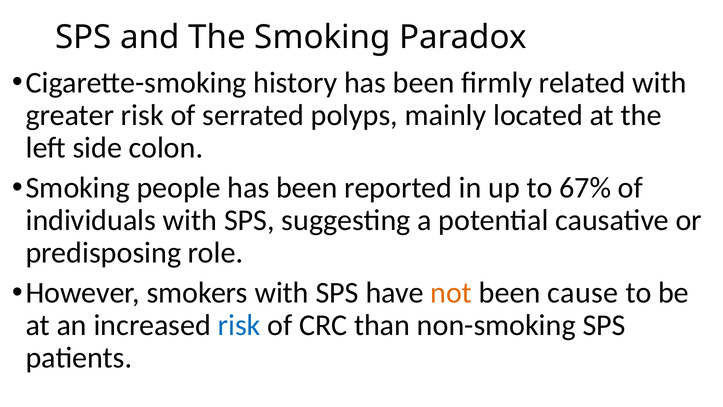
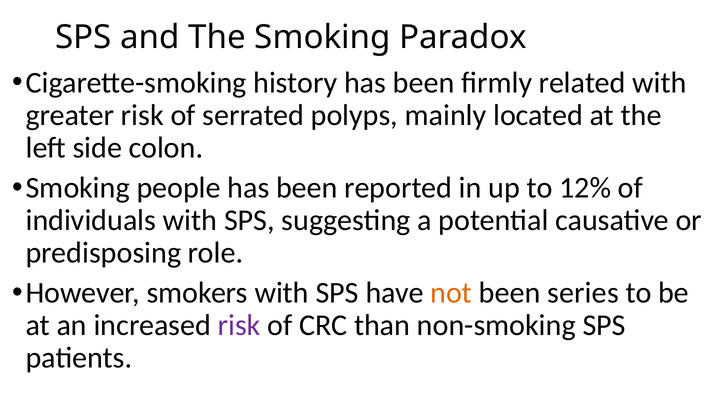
67%: 67% -> 12%
cause: cause -> series
risk at (239, 325) colour: blue -> purple
